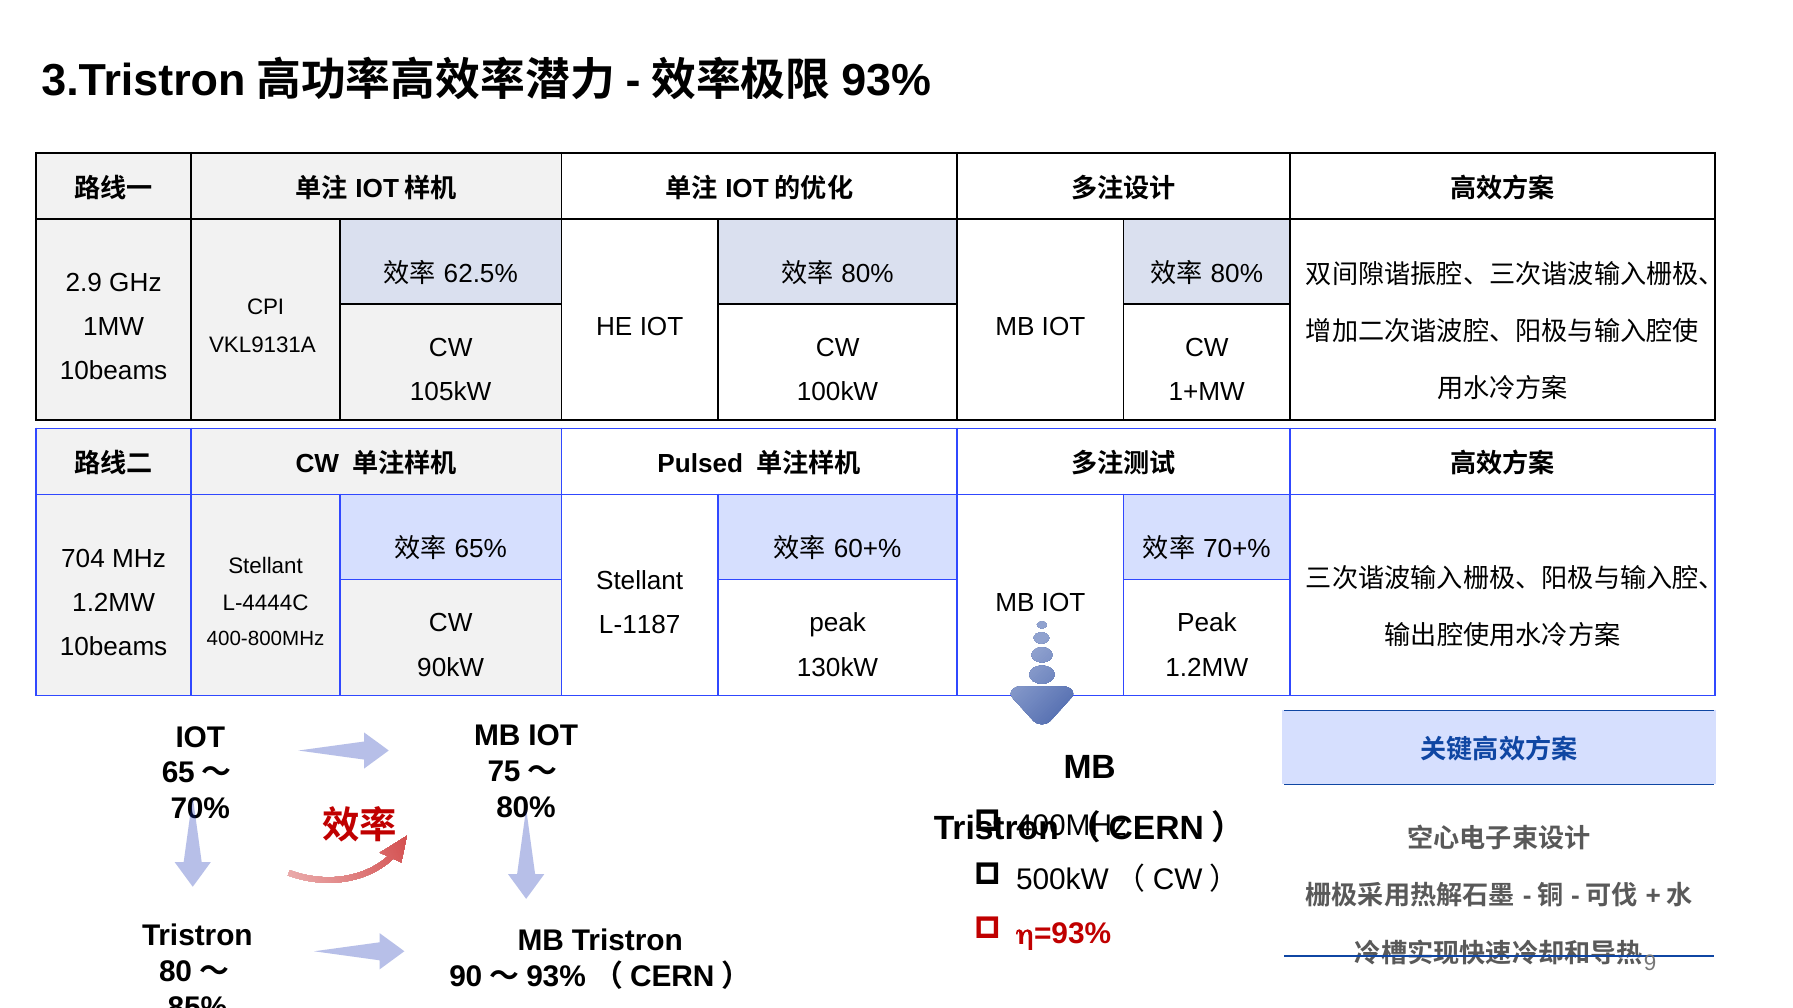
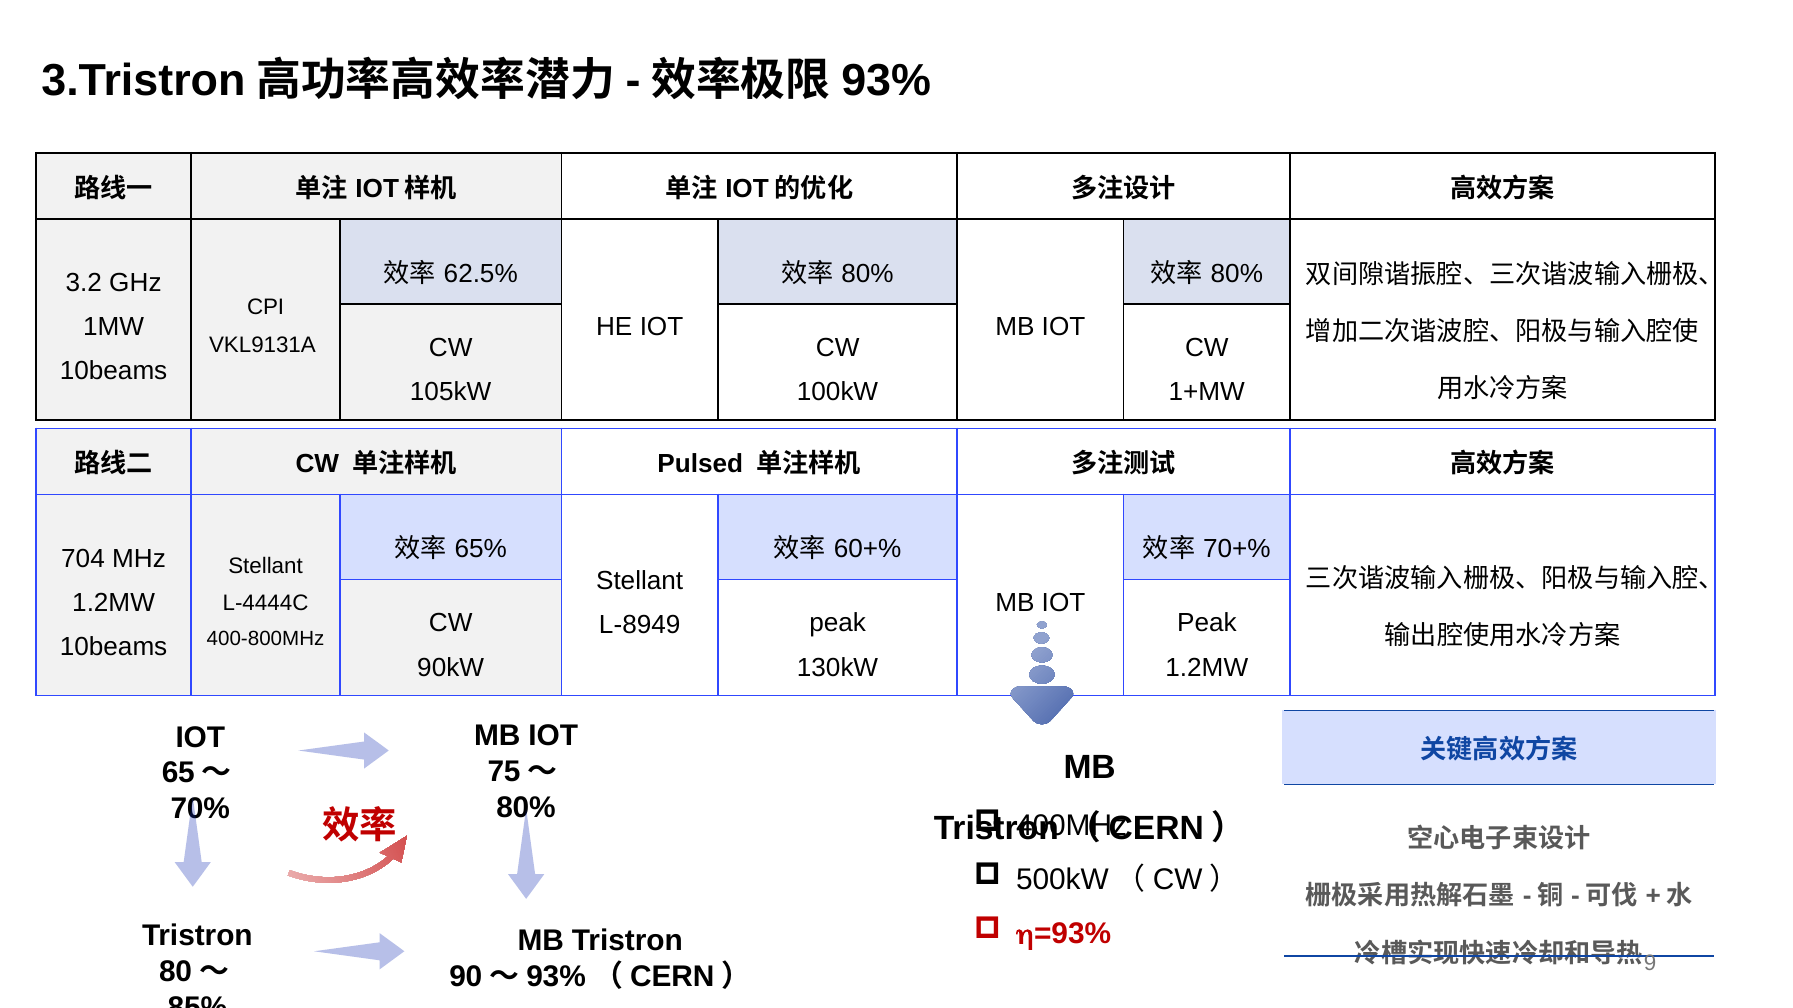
2.9: 2.9 -> 3.2
L-1187: L-1187 -> L-8949
